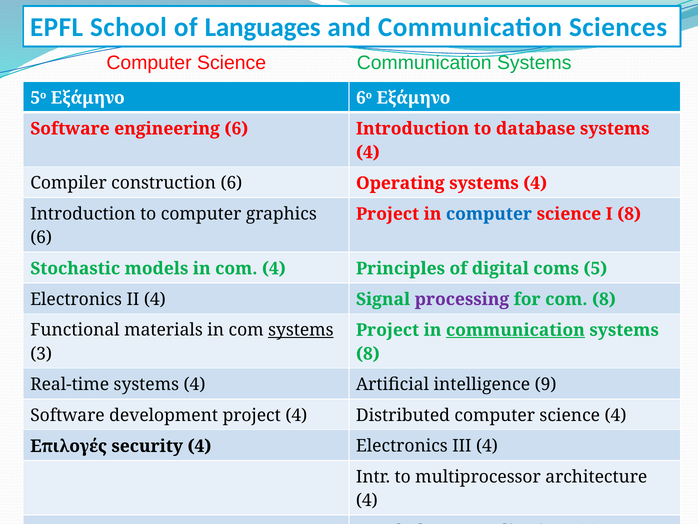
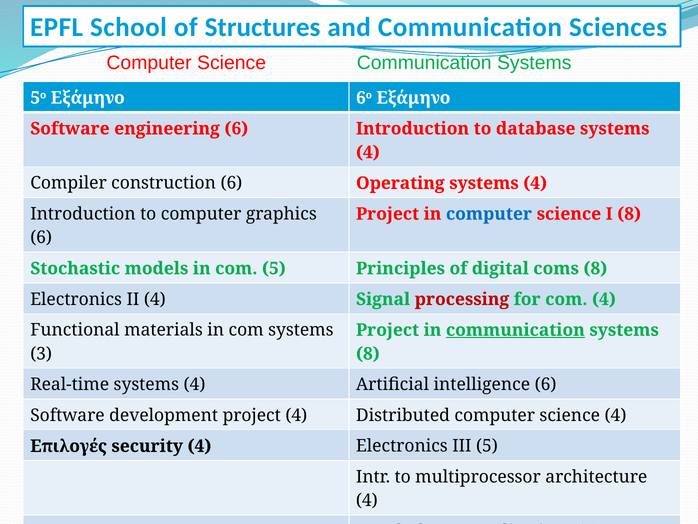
Languages: Languages -> Structures
com 4: 4 -> 5
coms 5: 5 -> 8
processing colour: purple -> red
com 8: 8 -> 4
systems at (301, 330) underline: present -> none
intelligence 9: 9 -> 6
III 4: 4 -> 5
